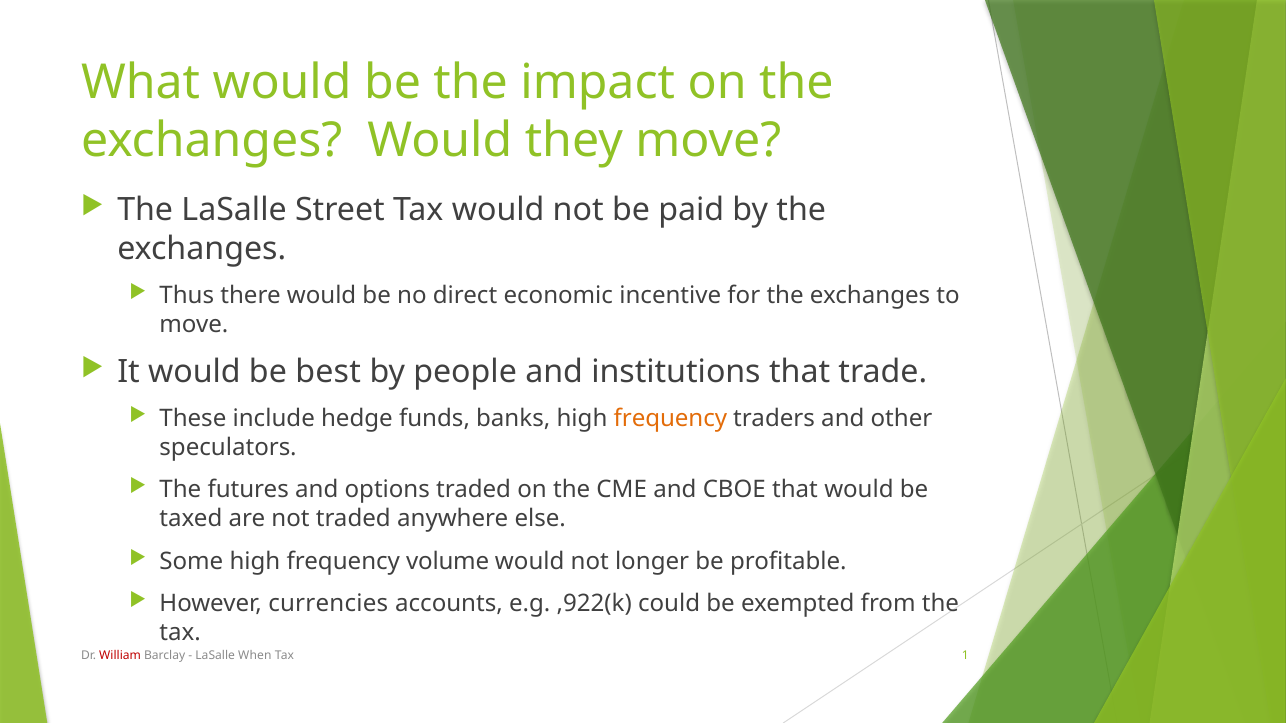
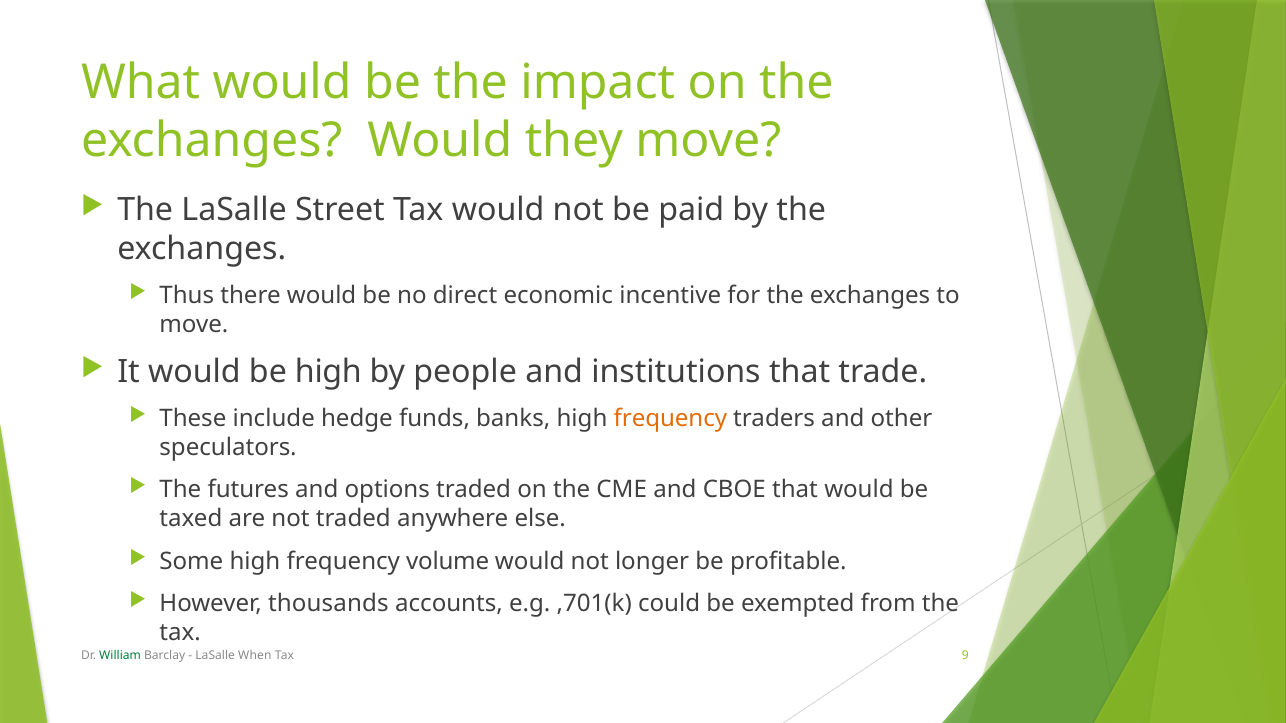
be best: best -> high
currencies: currencies -> thousands
,922(k: ,922(k -> ,701(k
William colour: red -> green
1: 1 -> 9
